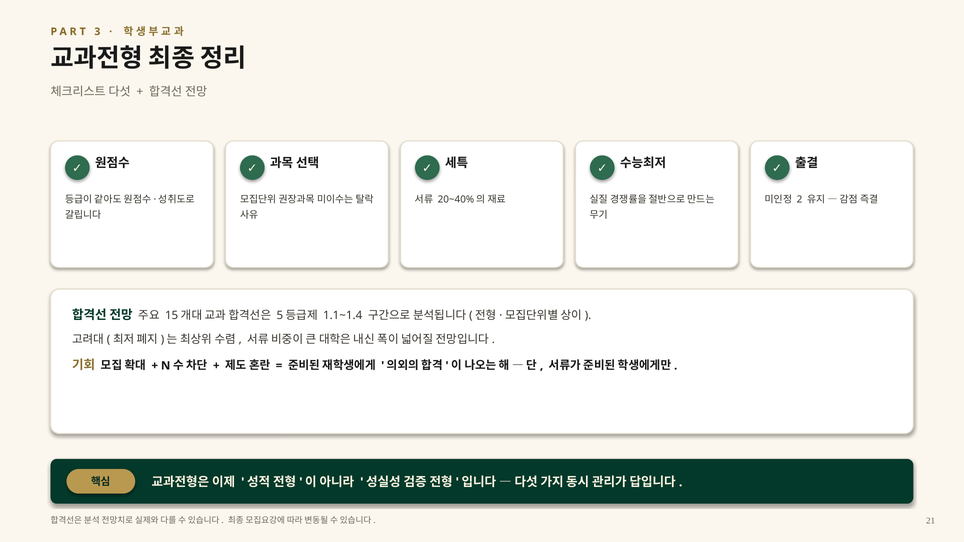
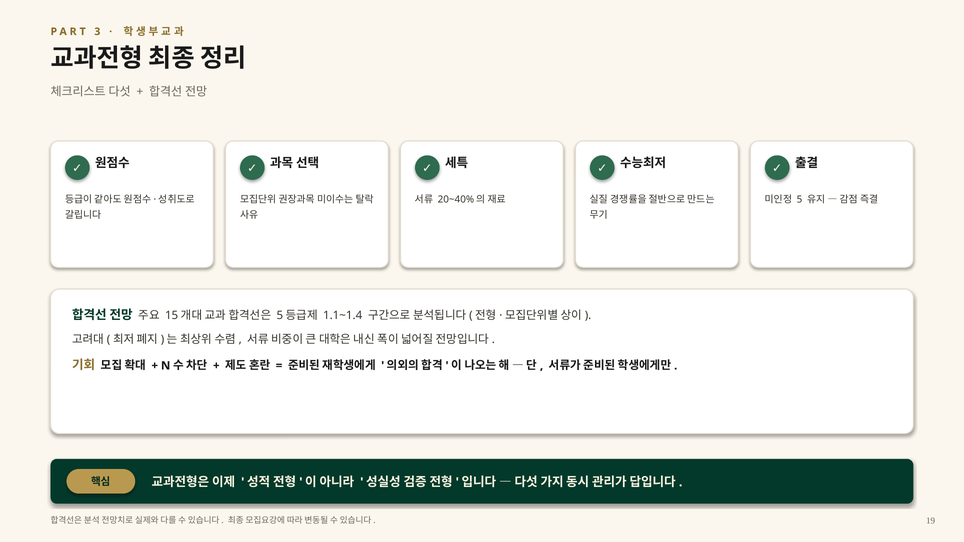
2: 2 -> 5
21: 21 -> 19
